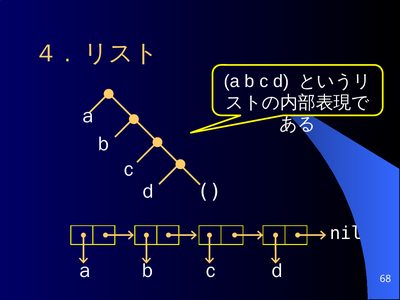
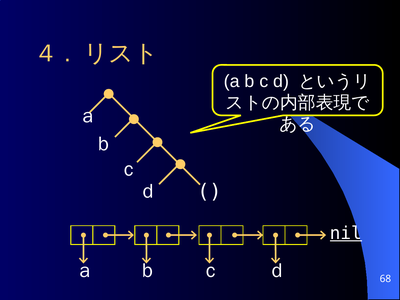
nil underline: none -> present
